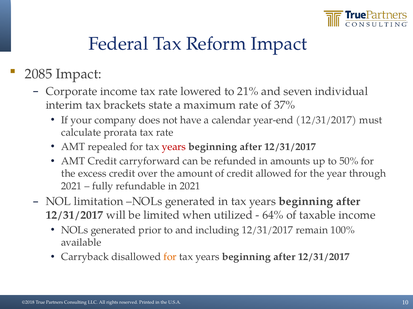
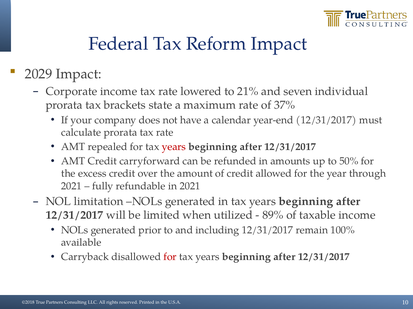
2085: 2085 -> 2029
interim at (64, 105): interim -> prorata
64%: 64% -> 89%
for at (170, 258) colour: orange -> red
